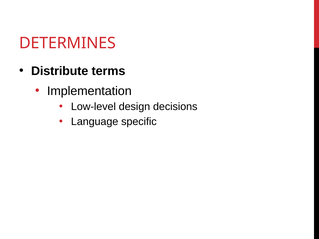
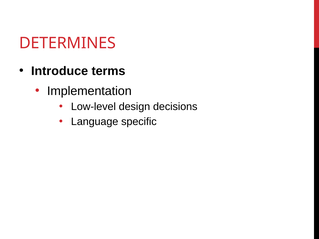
Distribute: Distribute -> Introduce
